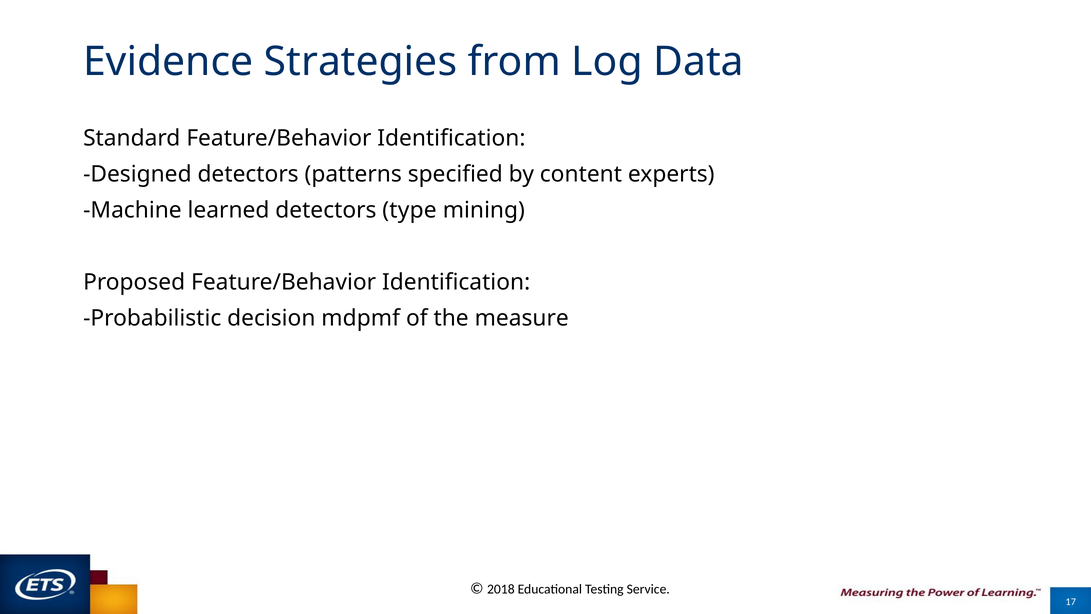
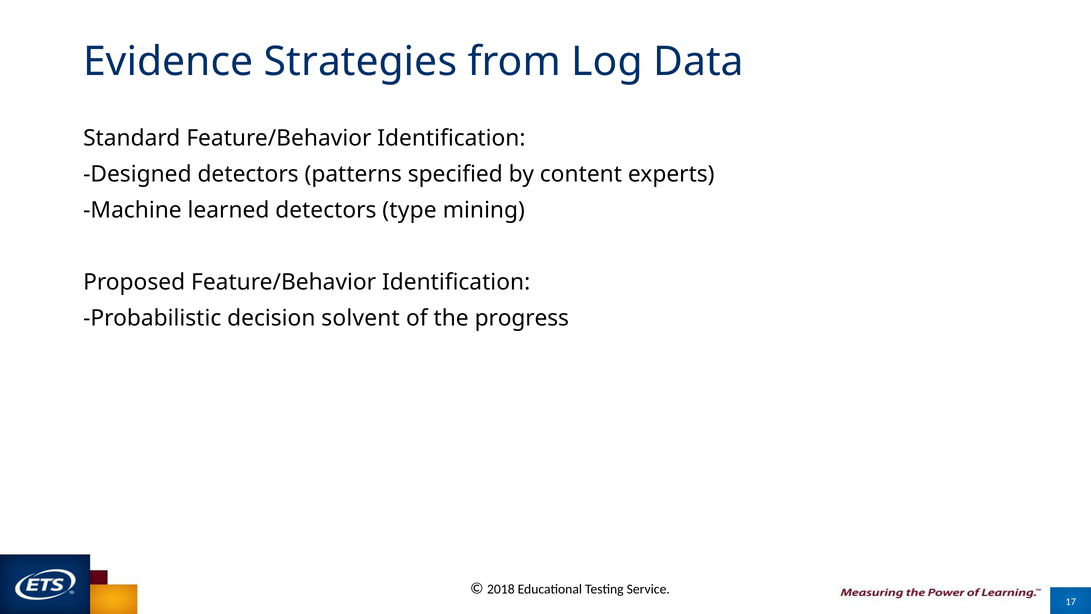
mdpmf: mdpmf -> solvent
measure: measure -> progress
